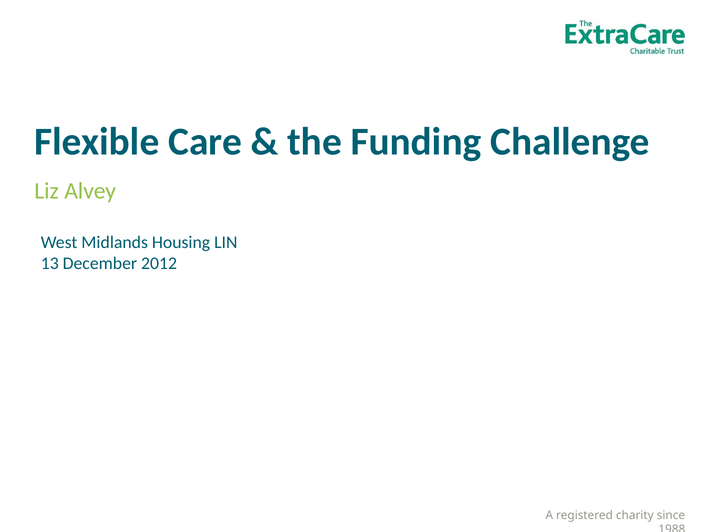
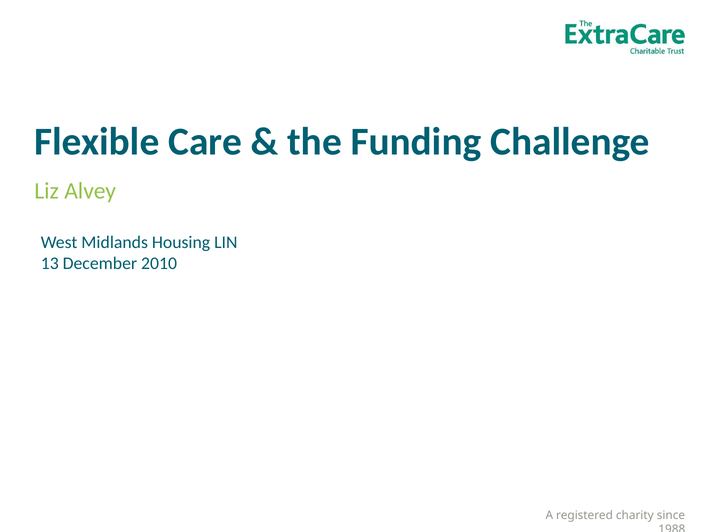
2012: 2012 -> 2010
